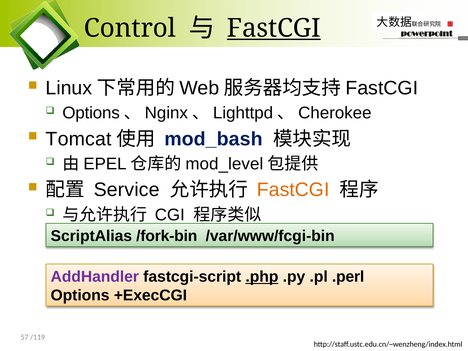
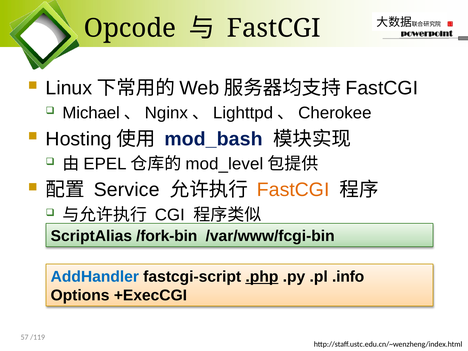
Control: Control -> Opcode
FastCGI at (274, 28) underline: present -> none
Options at (91, 113): Options -> Michael
Tomcat: Tomcat -> Hosting
AddHandler colour: purple -> blue
.perl: .perl -> .info
